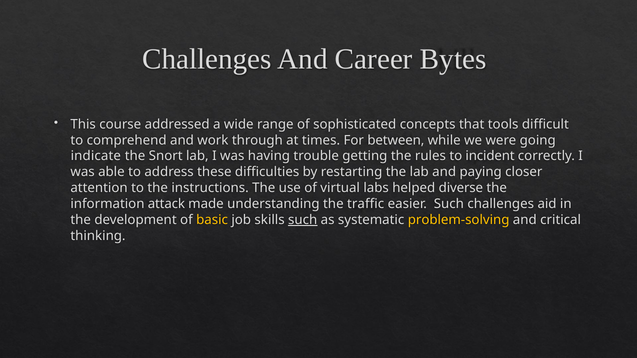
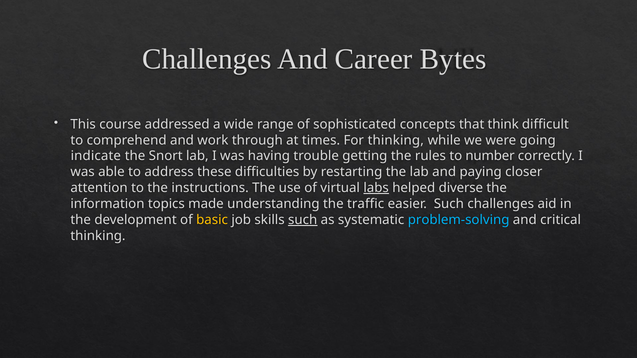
tools: tools -> think
For between: between -> thinking
incident: incident -> number
labs underline: none -> present
attack: attack -> topics
problem-solving colour: yellow -> light blue
